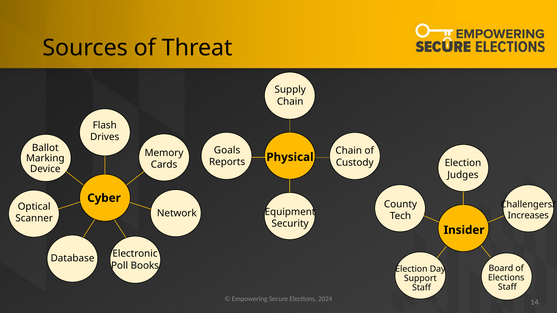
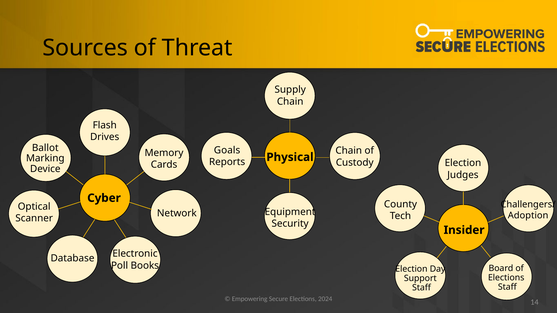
Increases: Increases -> Adoption
